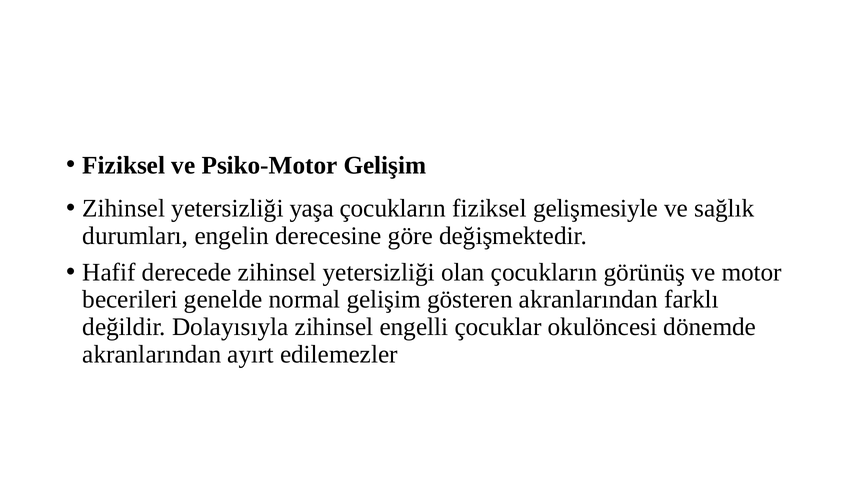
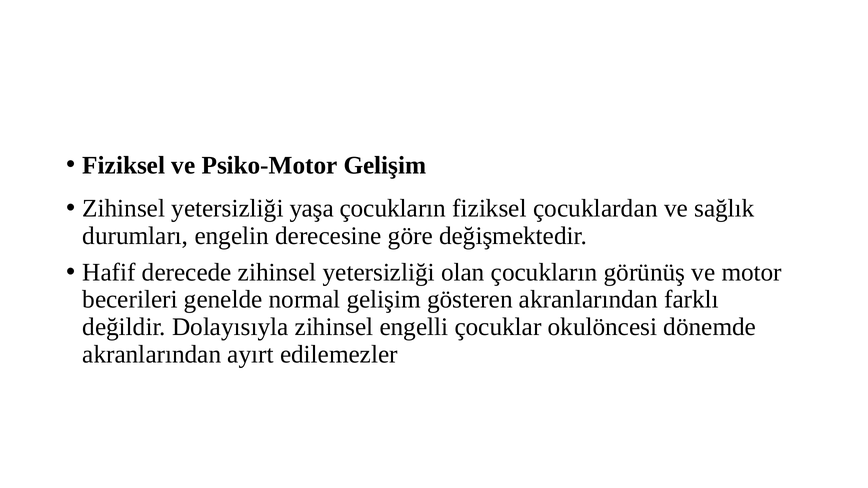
gelişmesiyle: gelişmesiyle -> çocuklardan
